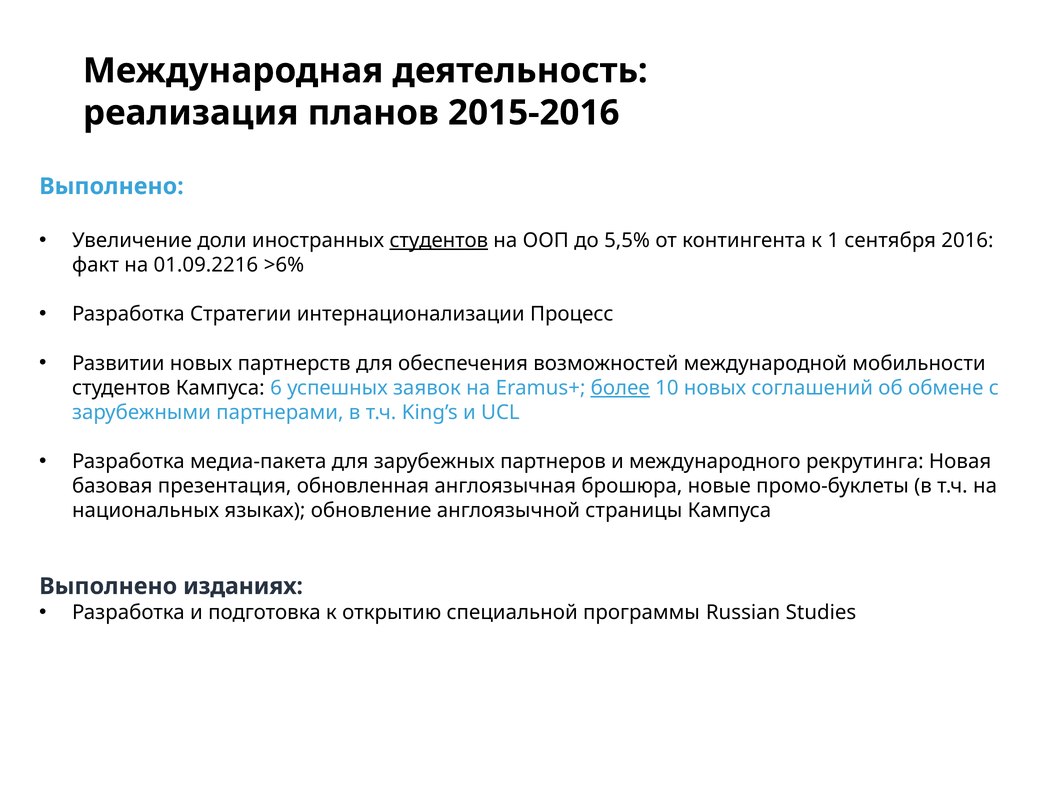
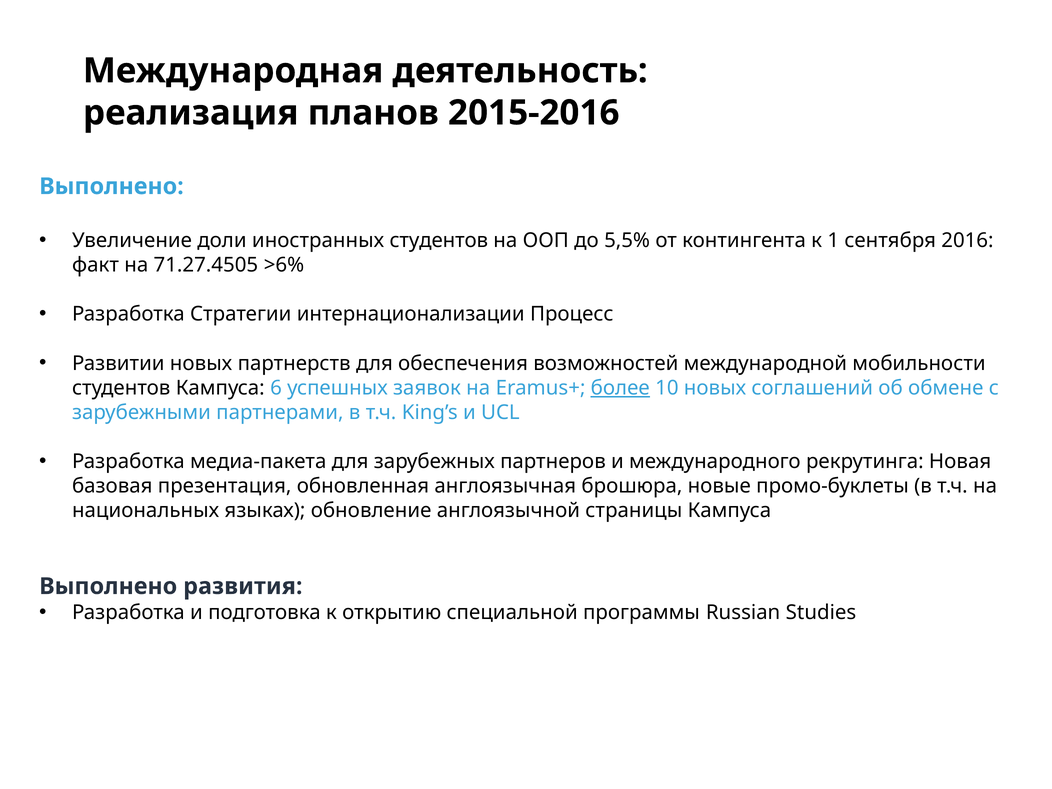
студентов at (439, 241) underline: present -> none
01.09.2216: 01.09.2216 -> 71.27.4505
изданиях: изданиях -> развития
